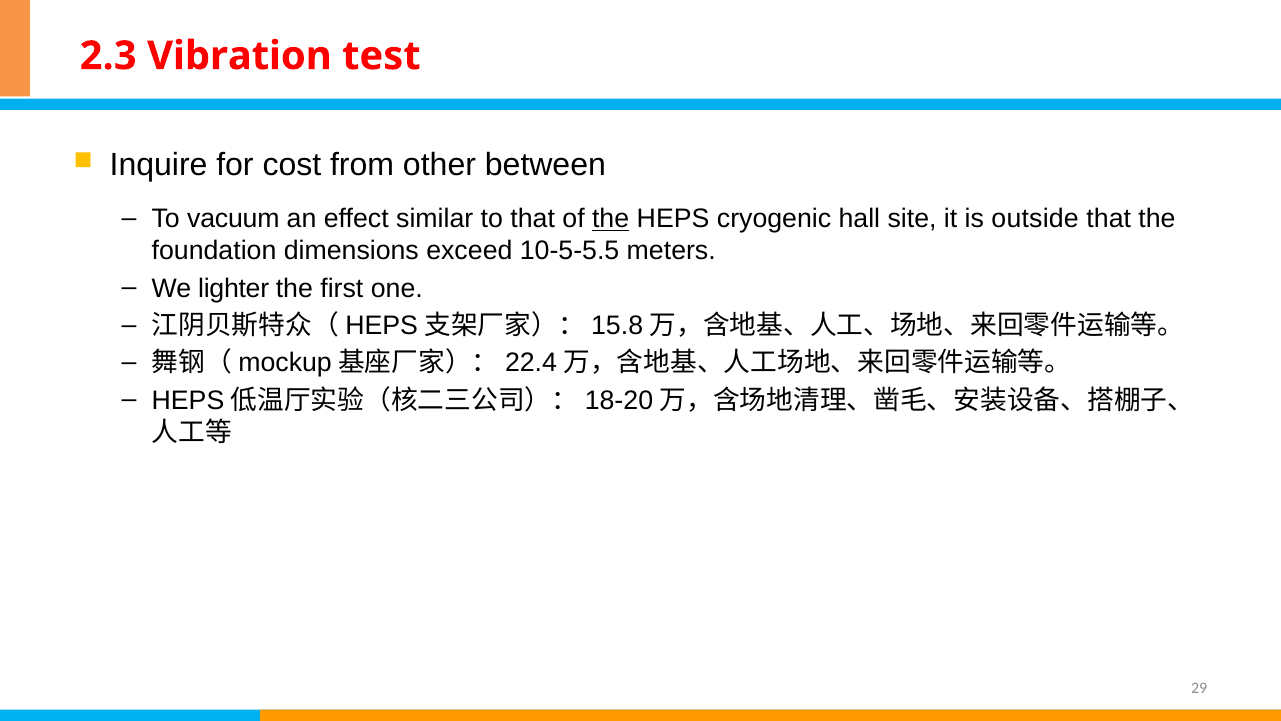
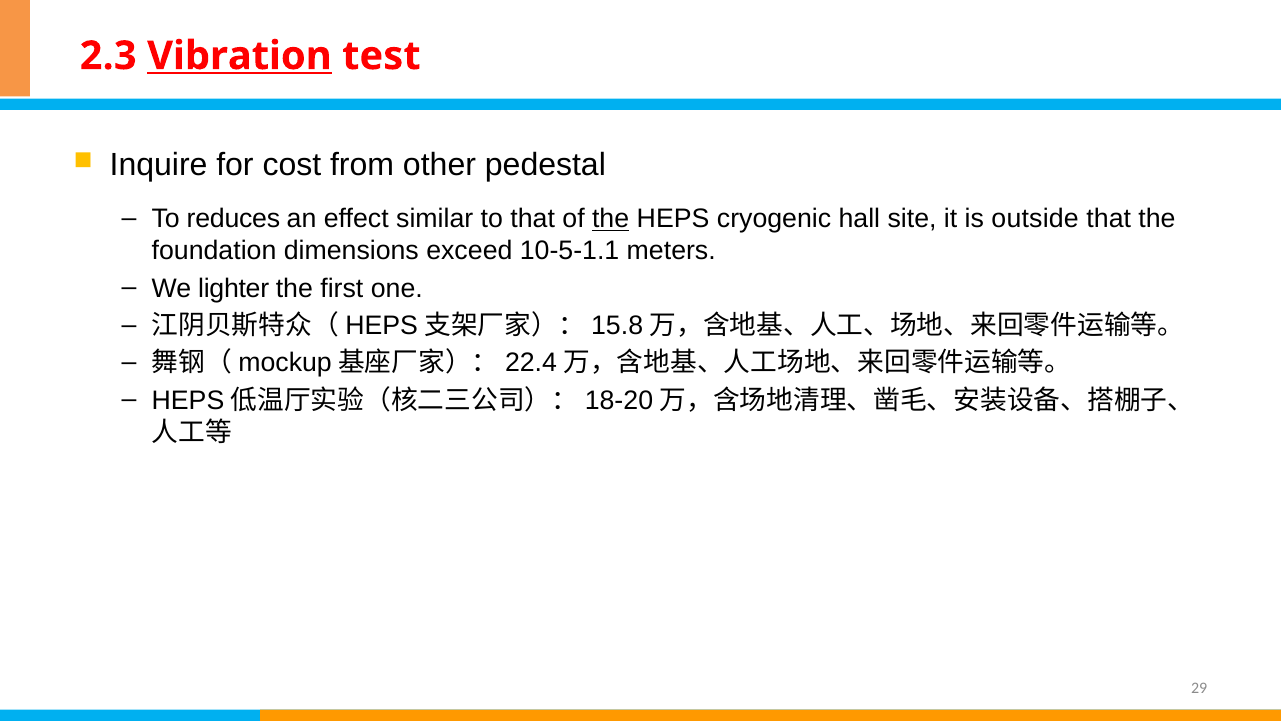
Vibration underline: none -> present
between: between -> pedestal
vacuum: vacuum -> reduces
10-5-5.5: 10-5-5.5 -> 10-5-1.1
